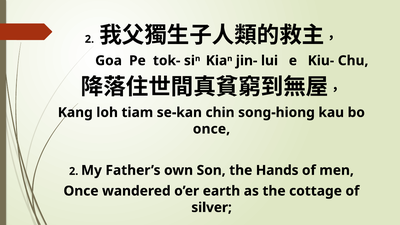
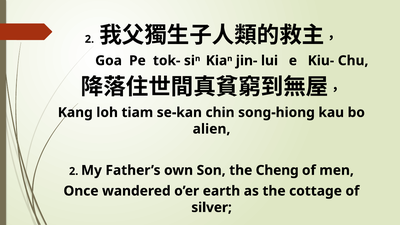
once at (211, 129): once -> alien
Hands: Hands -> Cheng
